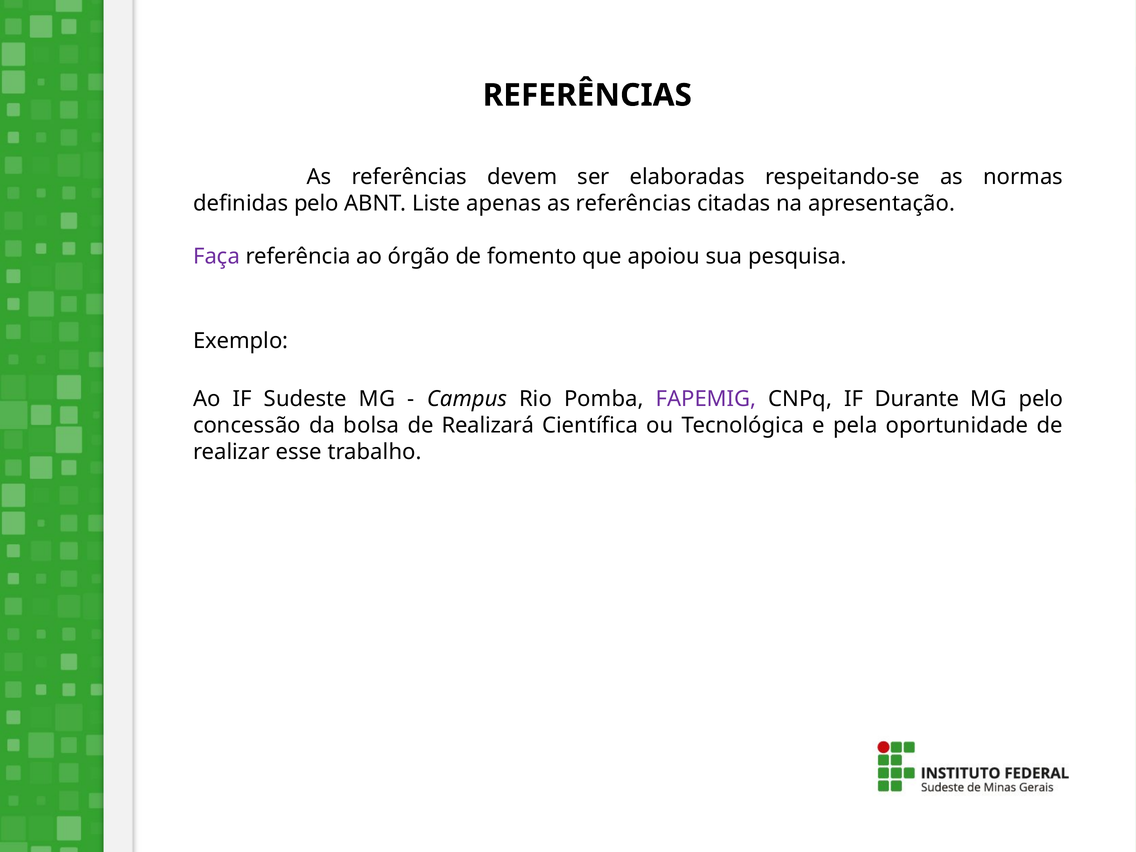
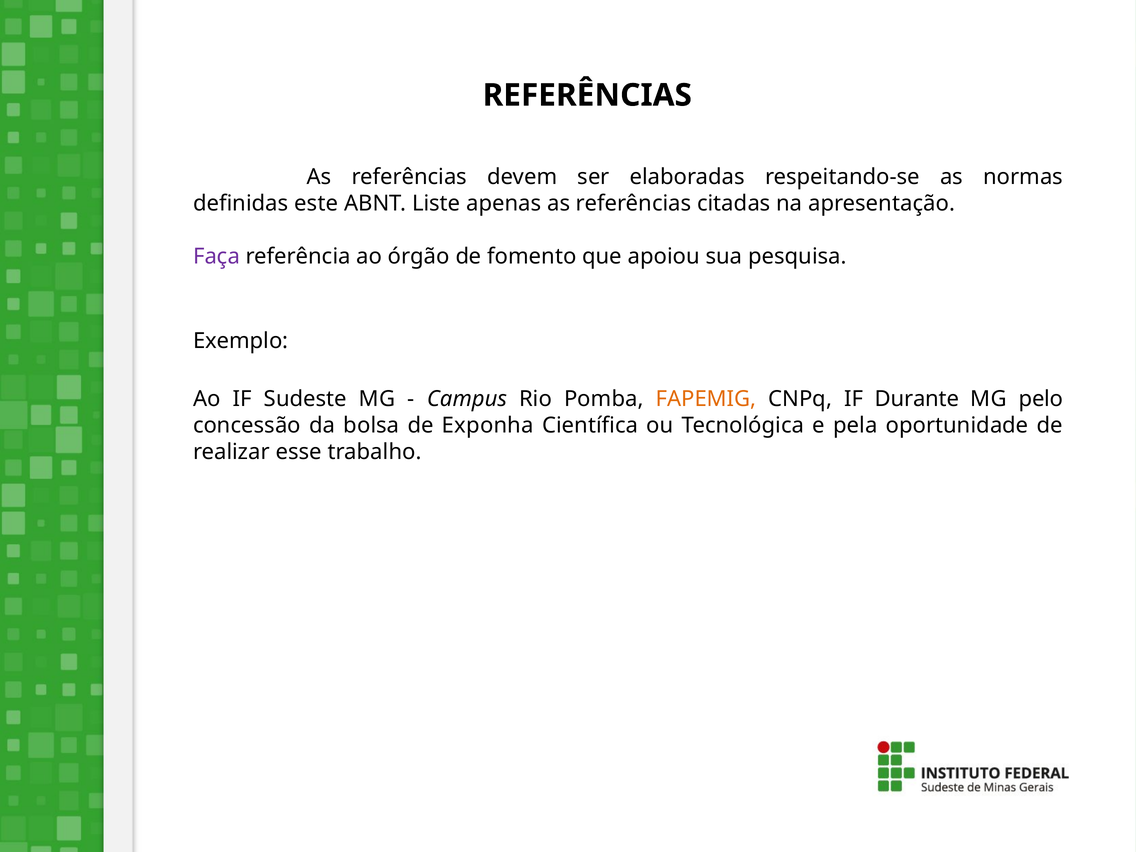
definidas pelo: pelo -> este
FAPEMIG colour: purple -> orange
Realizará: Realizará -> Exponha
